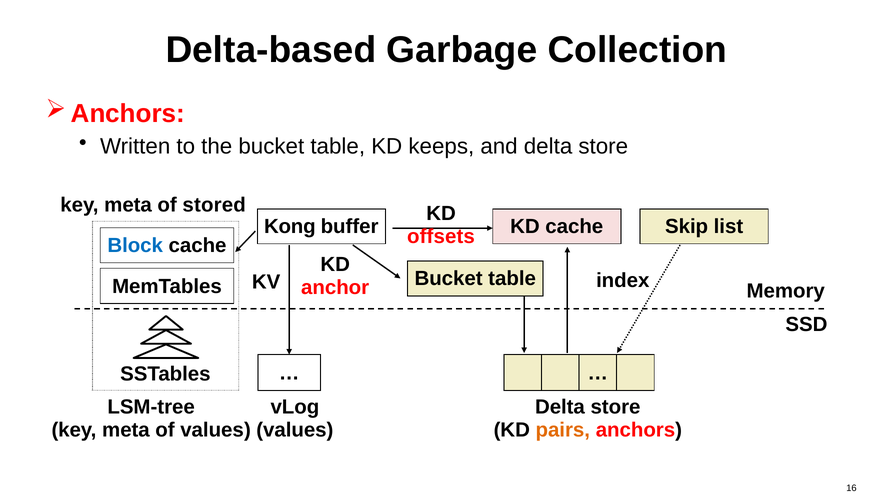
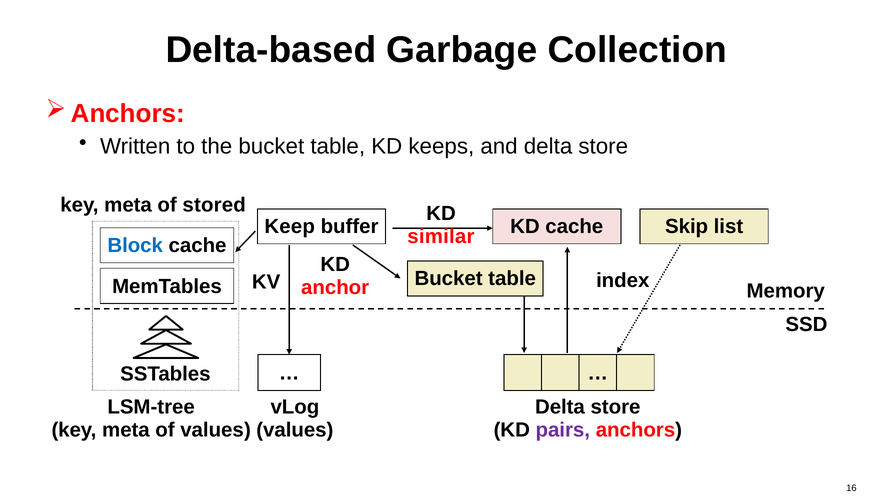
Kong: Kong -> Keep
offsets: offsets -> similar
pairs colour: orange -> purple
